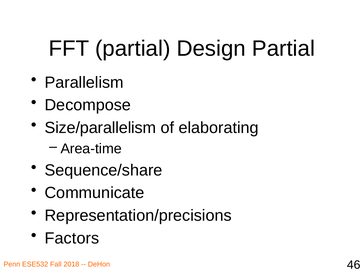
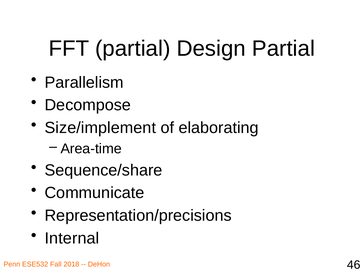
Size/parallelism: Size/parallelism -> Size/implement
Factors: Factors -> Internal
